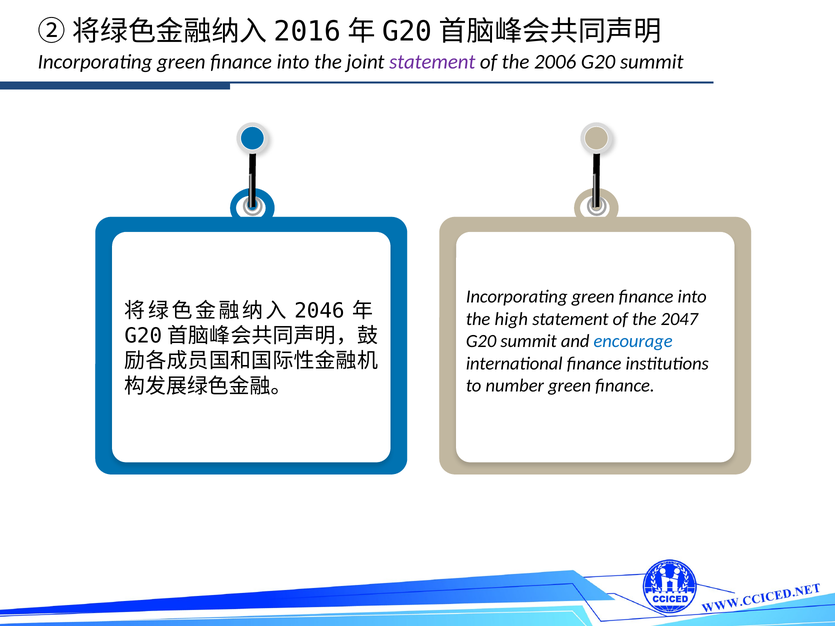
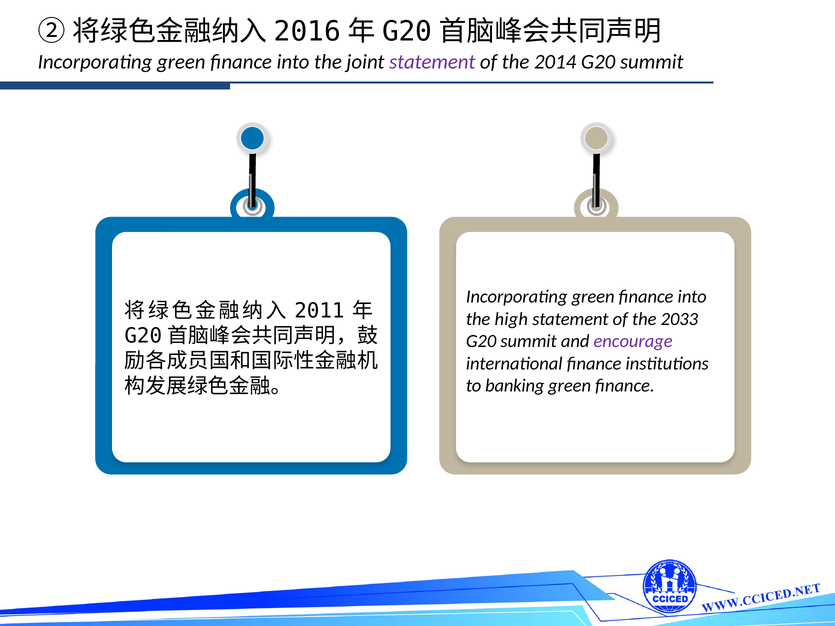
2006: 2006 -> 2014
2046: 2046 -> 2011
2047: 2047 -> 2033
encourage colour: blue -> purple
number: number -> banking
